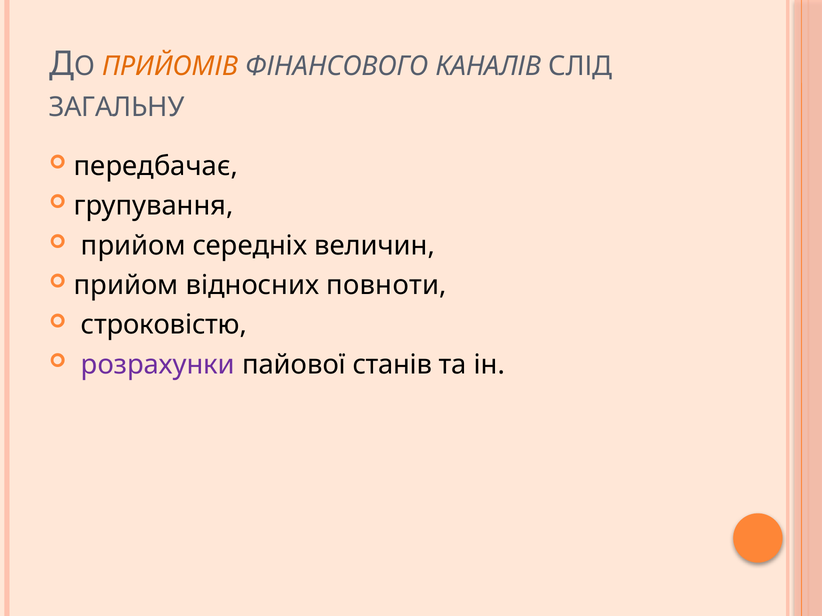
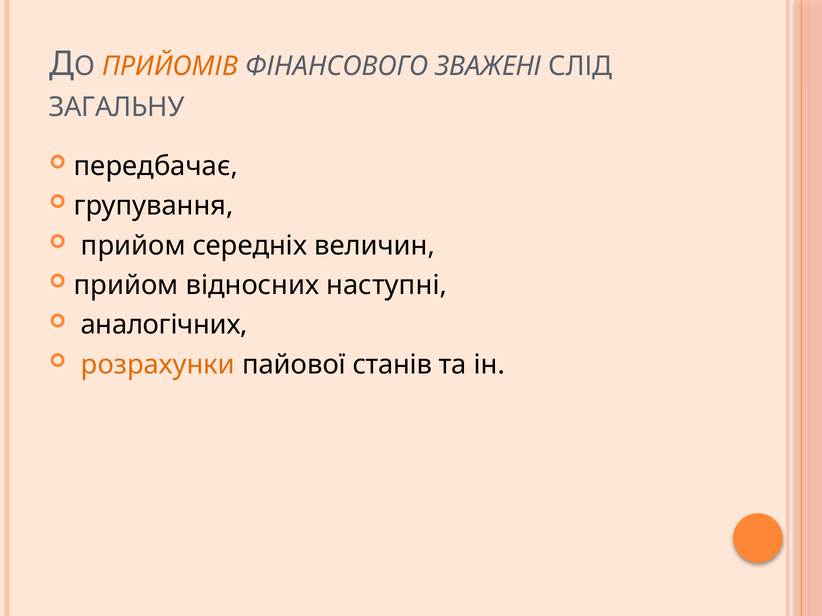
КАНАЛІВ: КАНАЛІВ -> ЗВАЖЕНІ
повноти: повноти -> наступні
строковістю: строковістю -> аналогічних
розрахунки colour: purple -> orange
